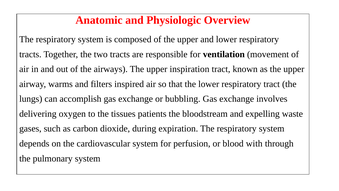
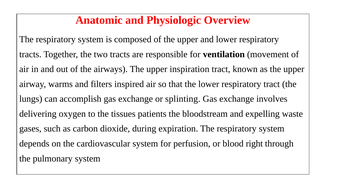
bubbling: bubbling -> splinting
with: with -> right
